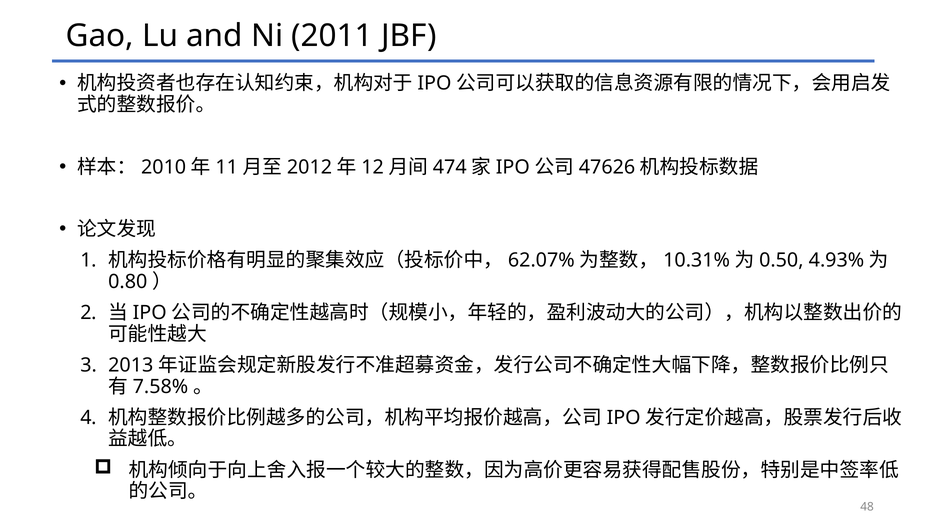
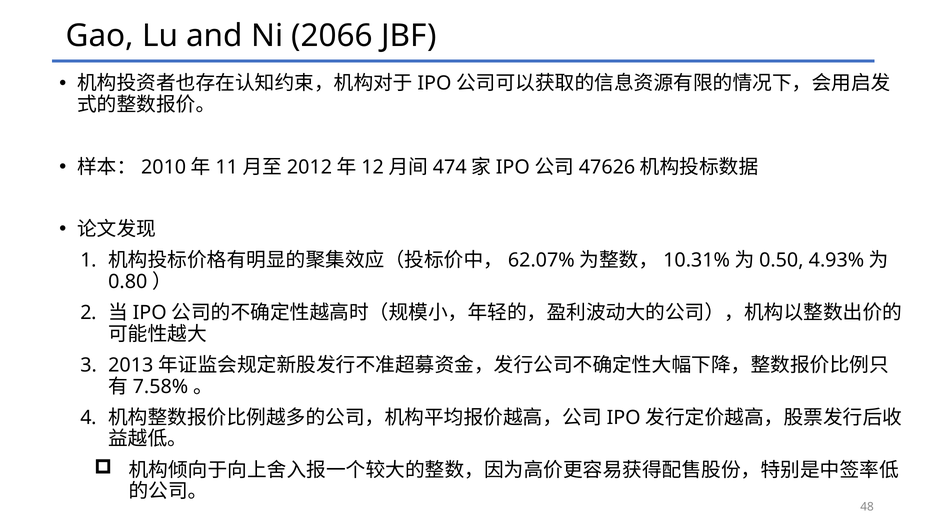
2011: 2011 -> 2066
